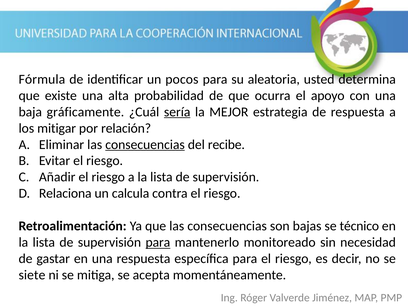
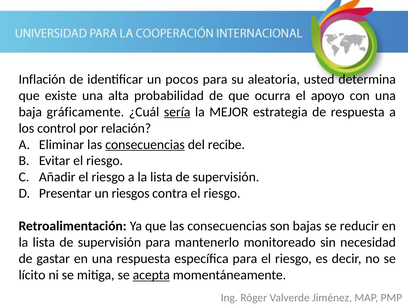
Fórmula: Fórmula -> Inflación
mitigar: mitigar -> control
Relaciona: Relaciona -> Presentar
calcula: calcula -> riesgos
técnico: técnico -> reducir
para at (158, 242) underline: present -> none
siete: siete -> lícito
acepta underline: none -> present
